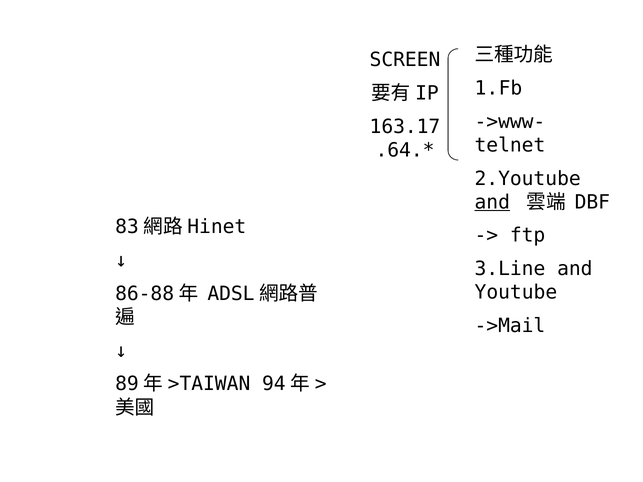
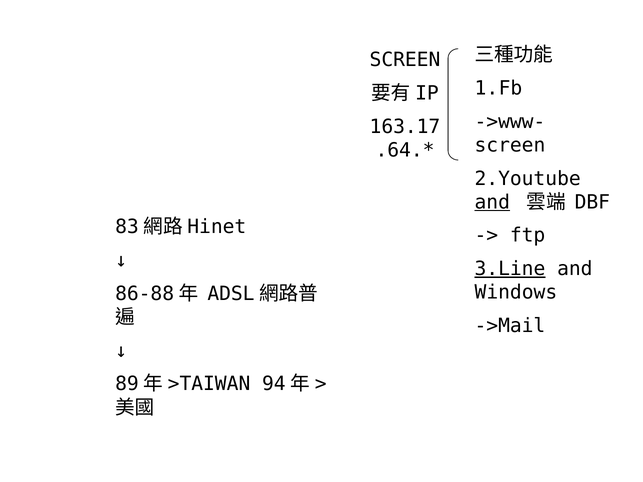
telnet at (510, 145): telnet -> screen
3.Line underline: none -> present
Youtube: Youtube -> Windows
